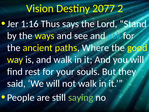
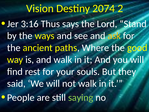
2077: 2077 -> 2074
1:16: 1:16 -> 3:16
ask colour: light blue -> yellow
